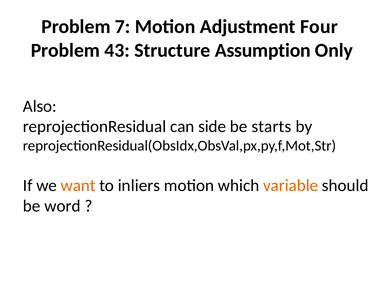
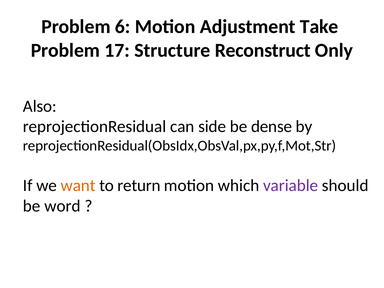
7: 7 -> 6
Four: Four -> Take
43: 43 -> 17
Assumption: Assumption -> Reconstruct
starts: starts -> dense
inliers: inliers -> return
variable colour: orange -> purple
